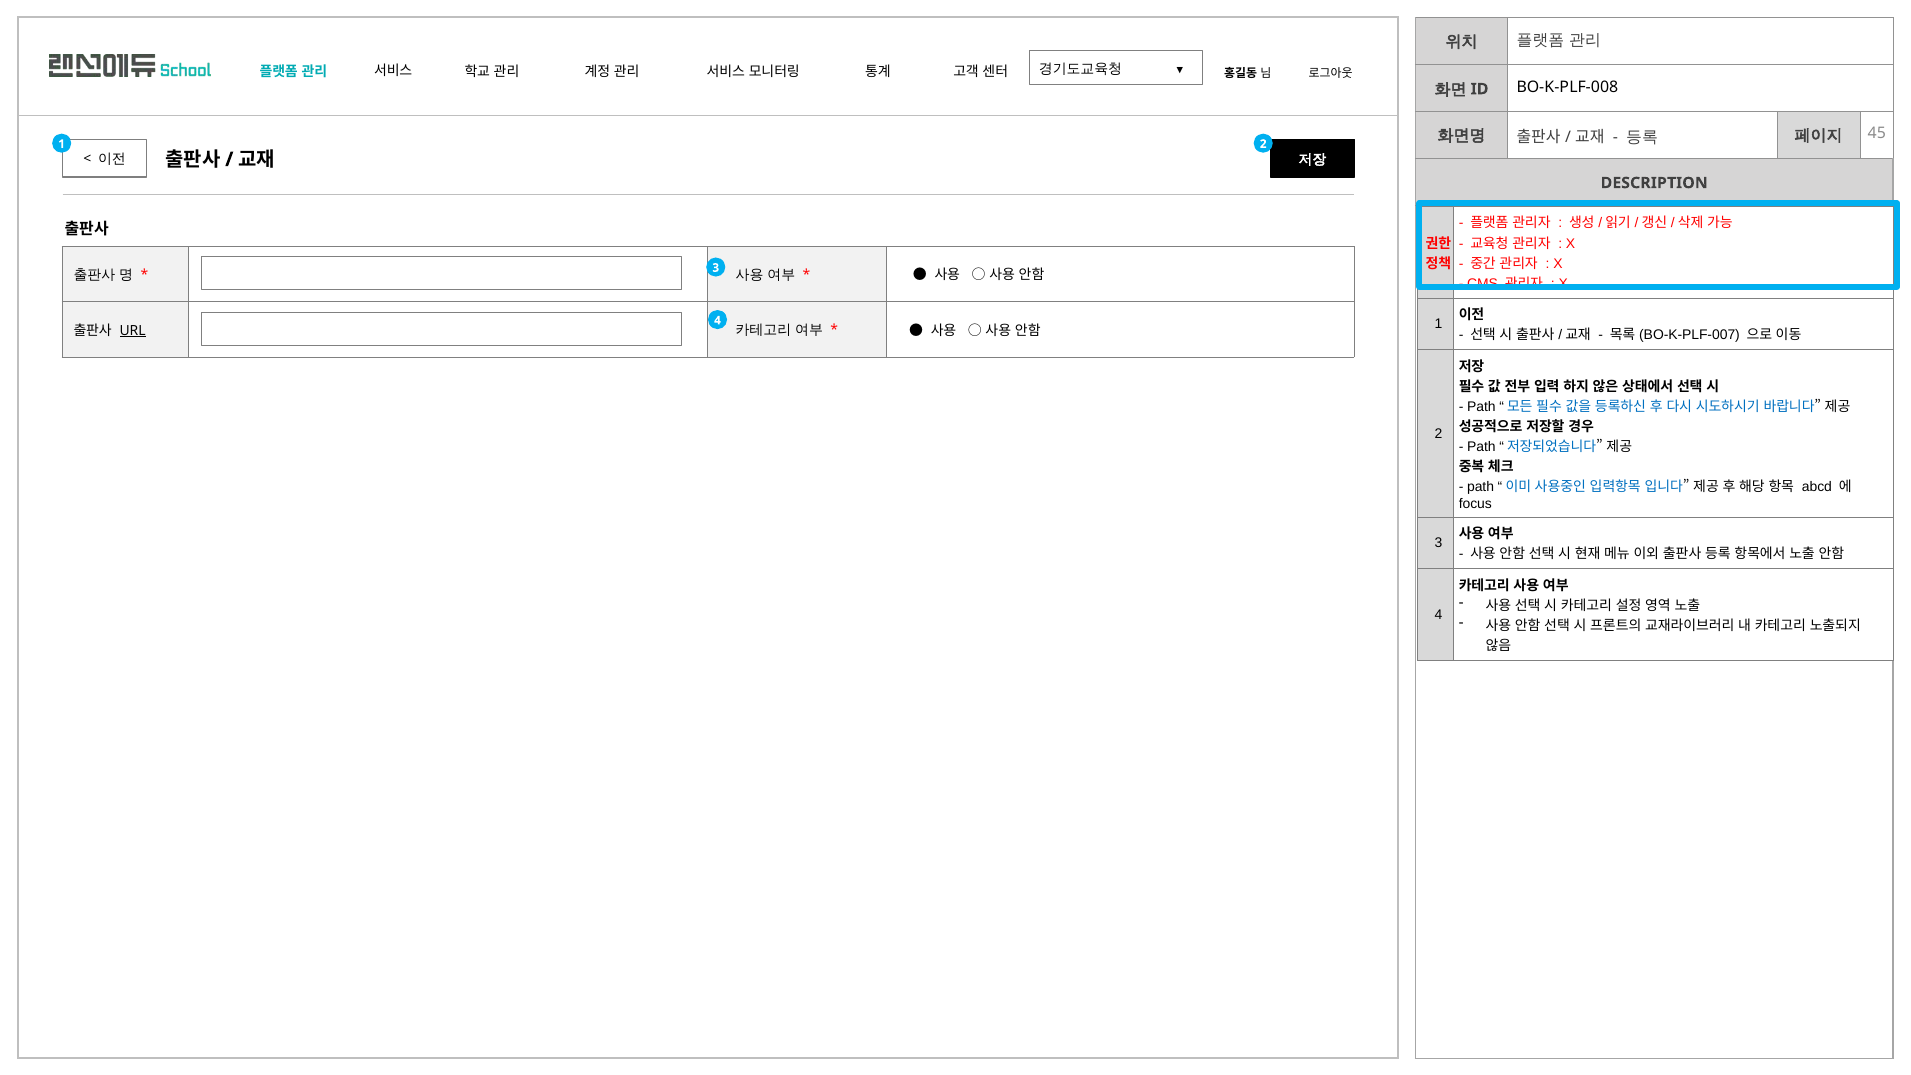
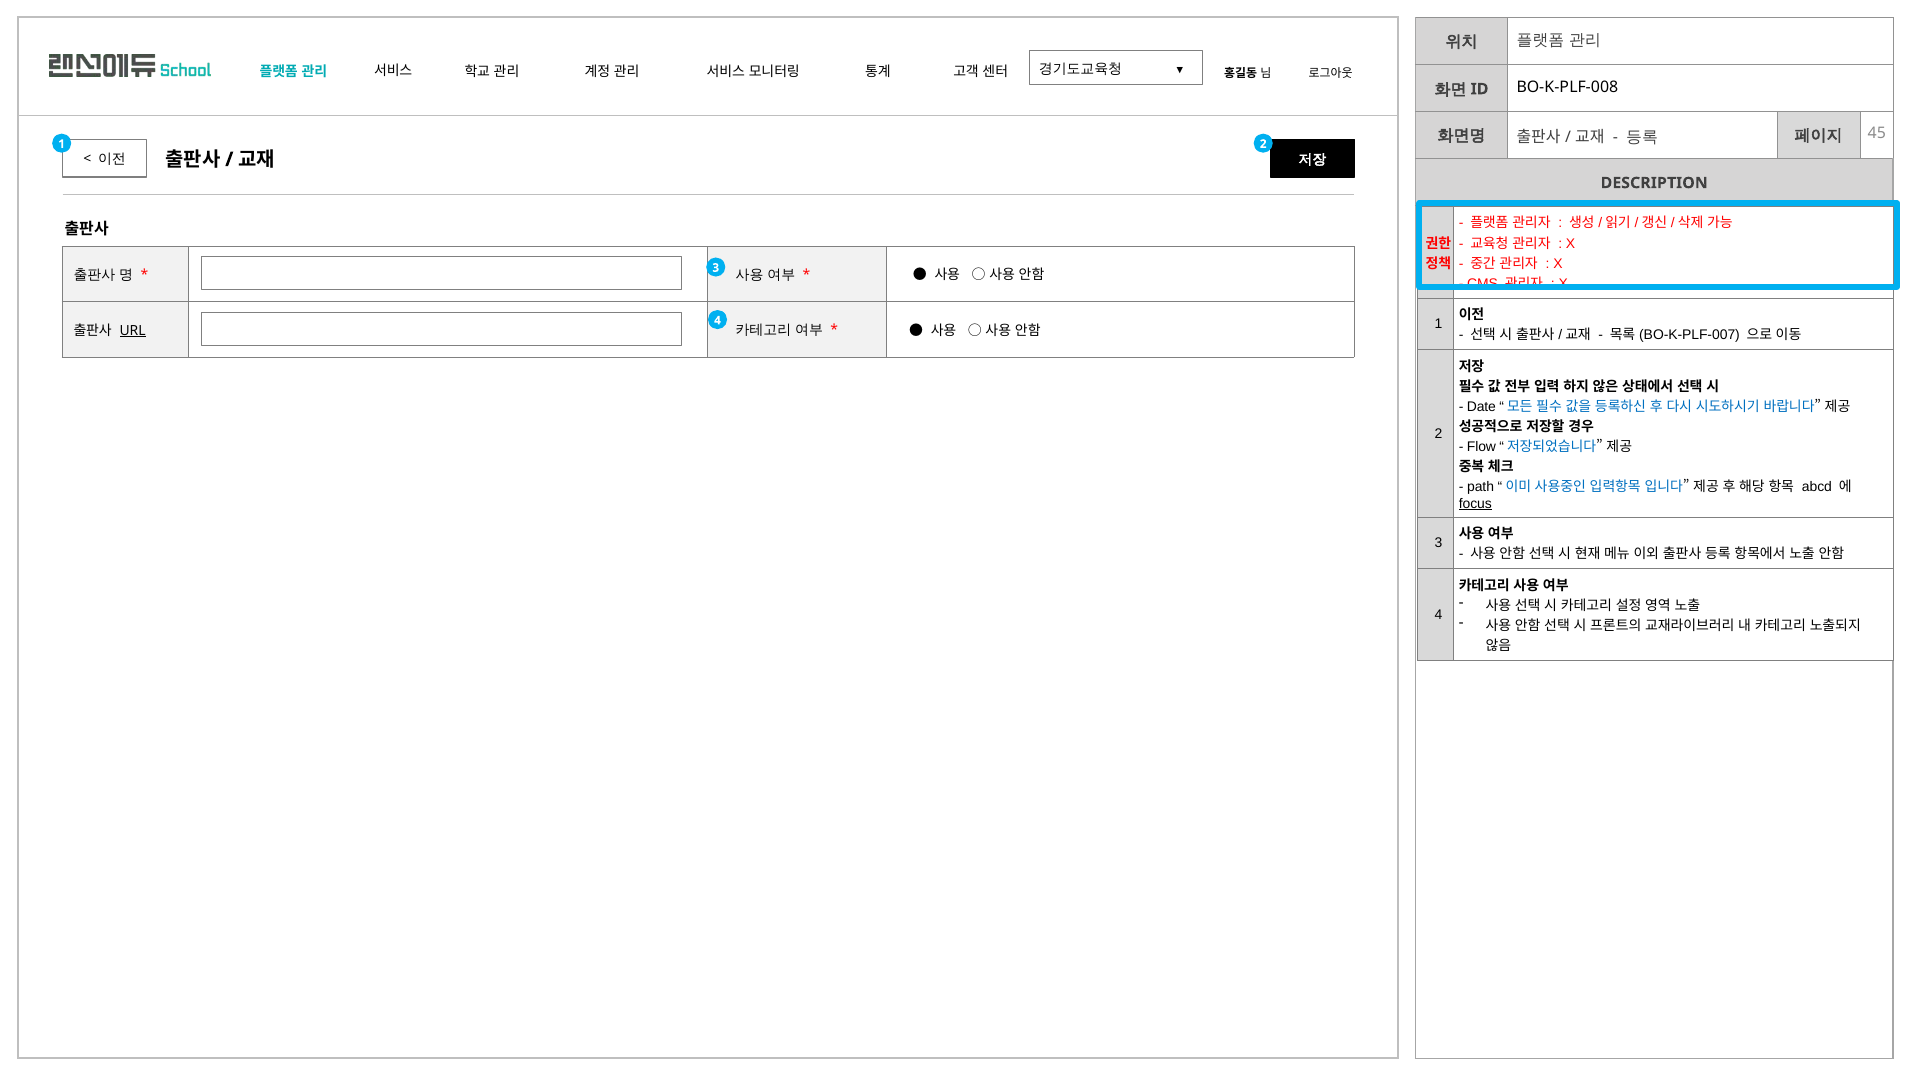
Path at (1481, 407): Path -> Date
Path at (1481, 447): Path -> Flow
focus underline: none -> present
